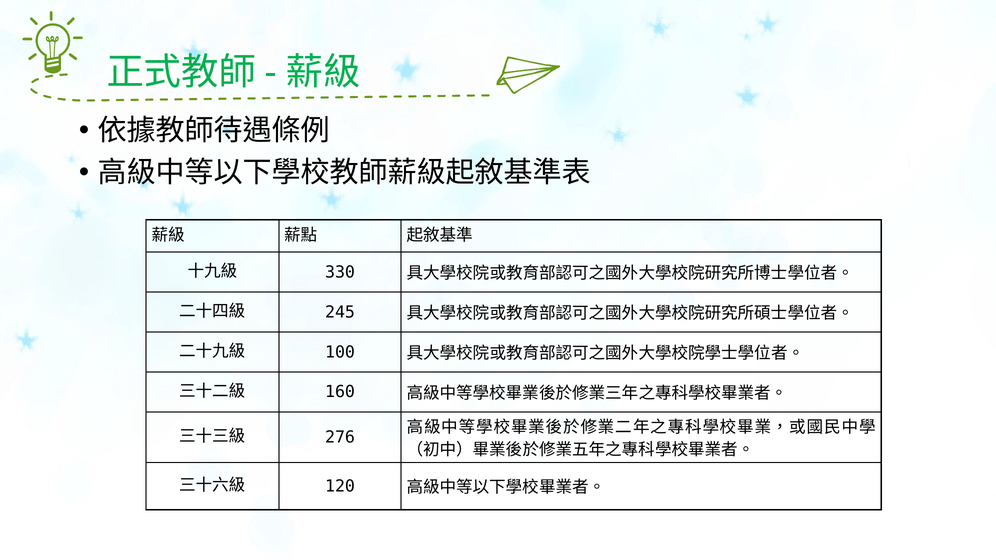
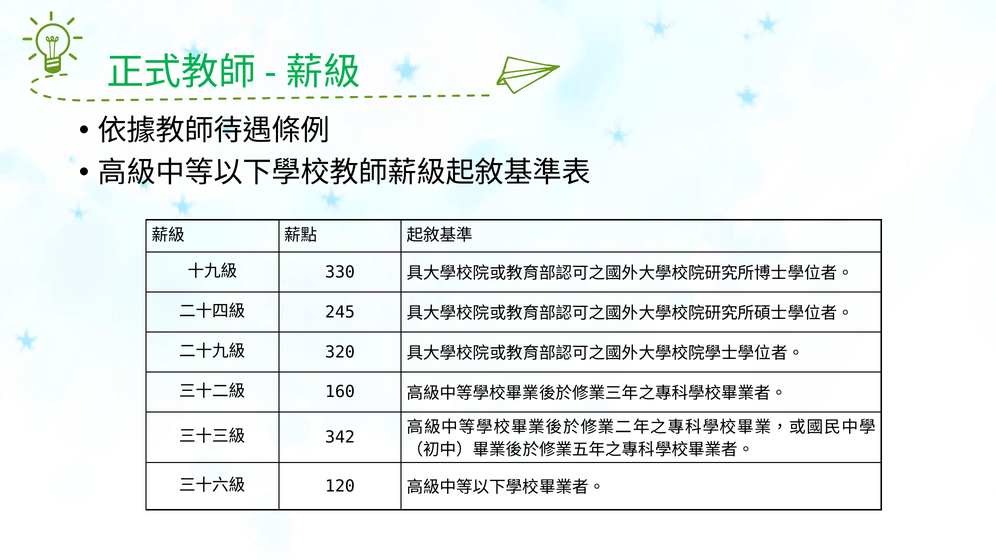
100: 100 -> 320
276: 276 -> 342
